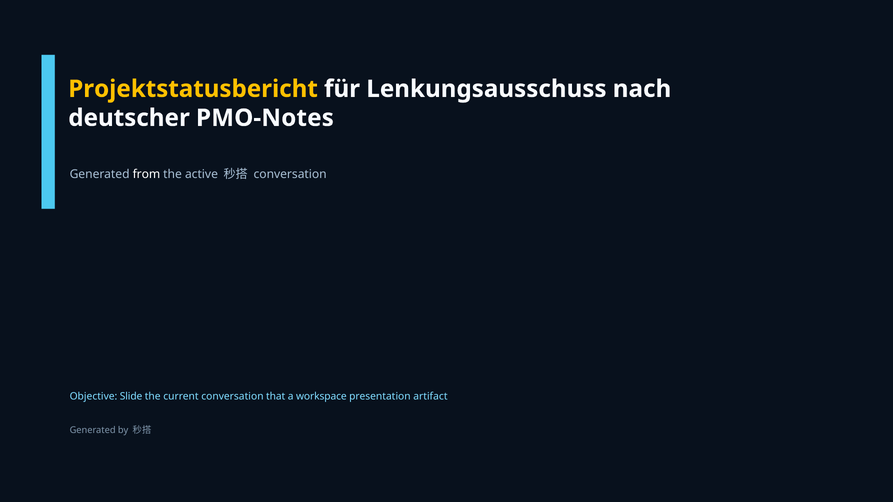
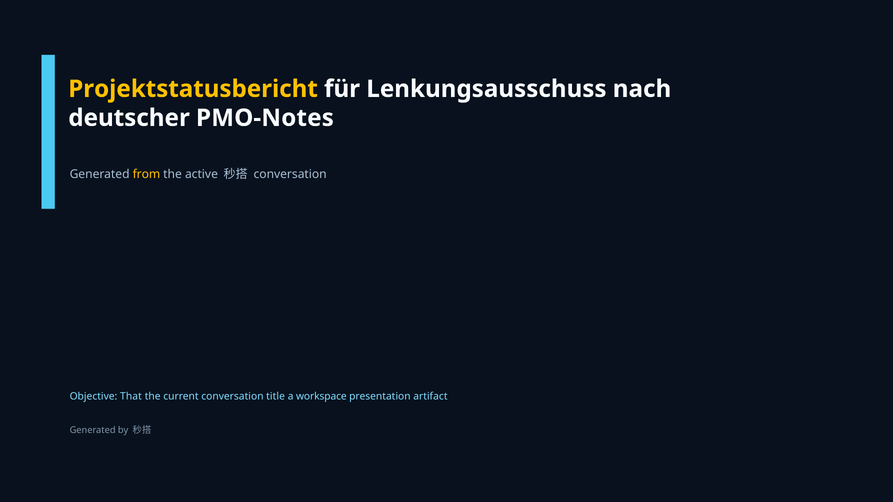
from colour: white -> yellow
Slide: Slide -> That
that: that -> title
